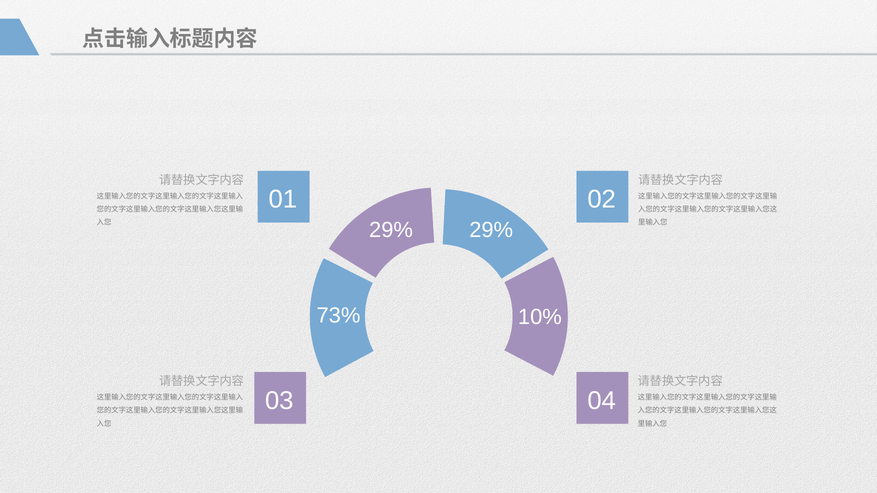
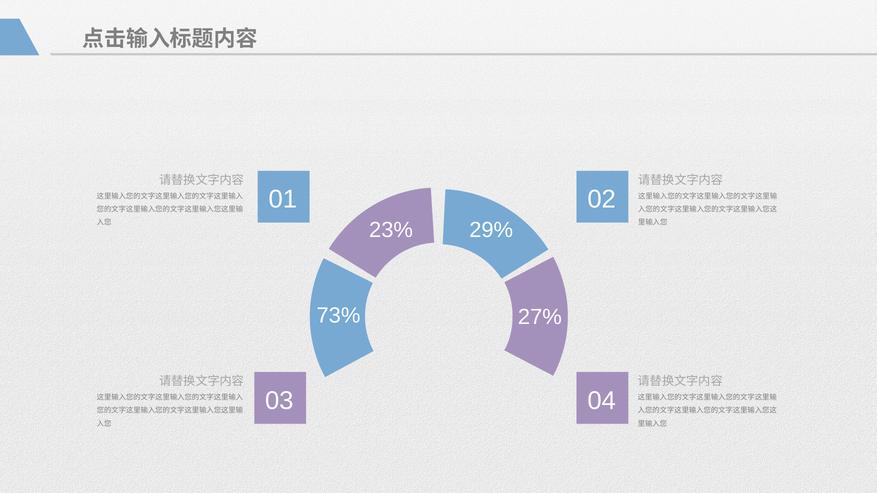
29% at (391, 230): 29% -> 23%
10%: 10% -> 27%
